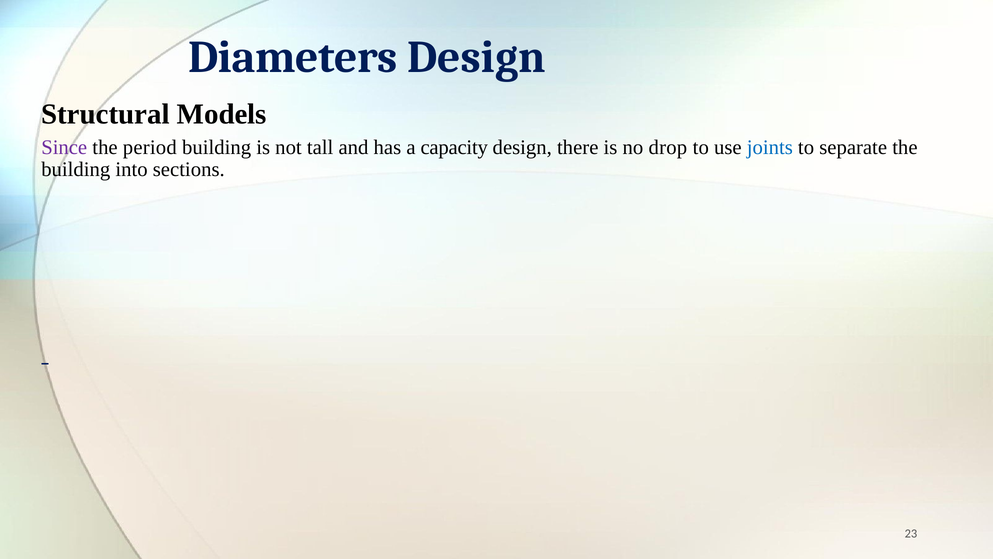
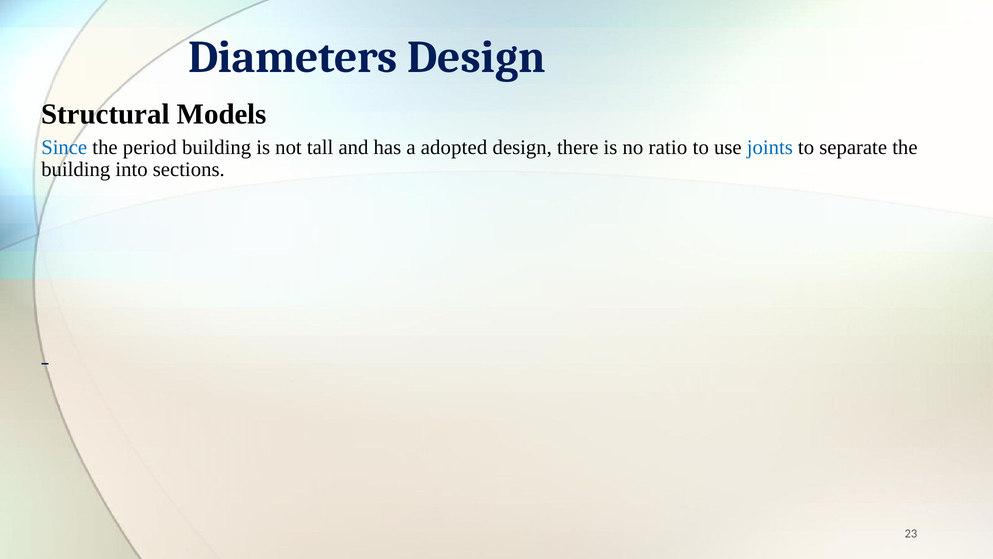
Since colour: purple -> blue
capacity: capacity -> adopted
drop: drop -> ratio
